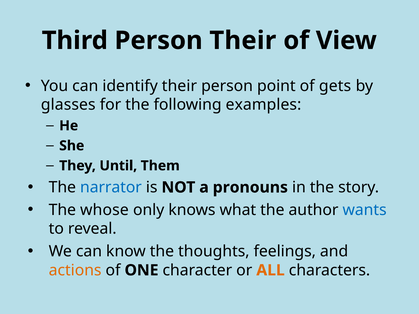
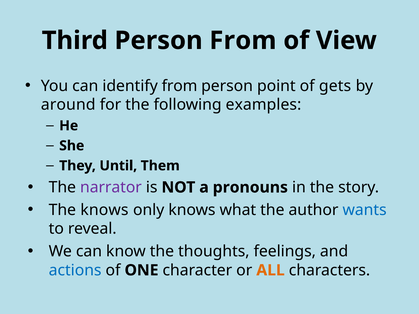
Person Their: Their -> From
identify their: their -> from
glasses: glasses -> around
narrator colour: blue -> purple
The whose: whose -> knows
actions colour: orange -> blue
